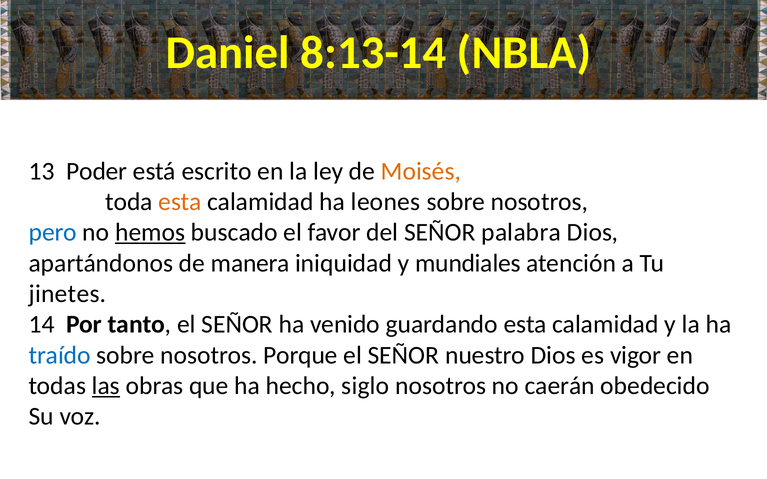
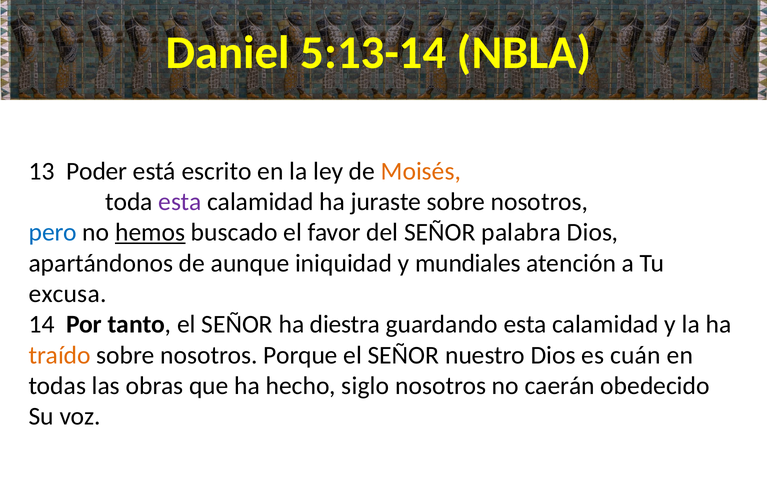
8:13-14: 8:13-14 -> 5:13-14
esta at (180, 202) colour: orange -> purple
leones: leones -> juraste
manera: manera -> aunque
jinetes: jinetes -> excusa
venido: venido -> diestra
traído colour: blue -> orange
vigor: vigor -> cuán
las underline: present -> none
